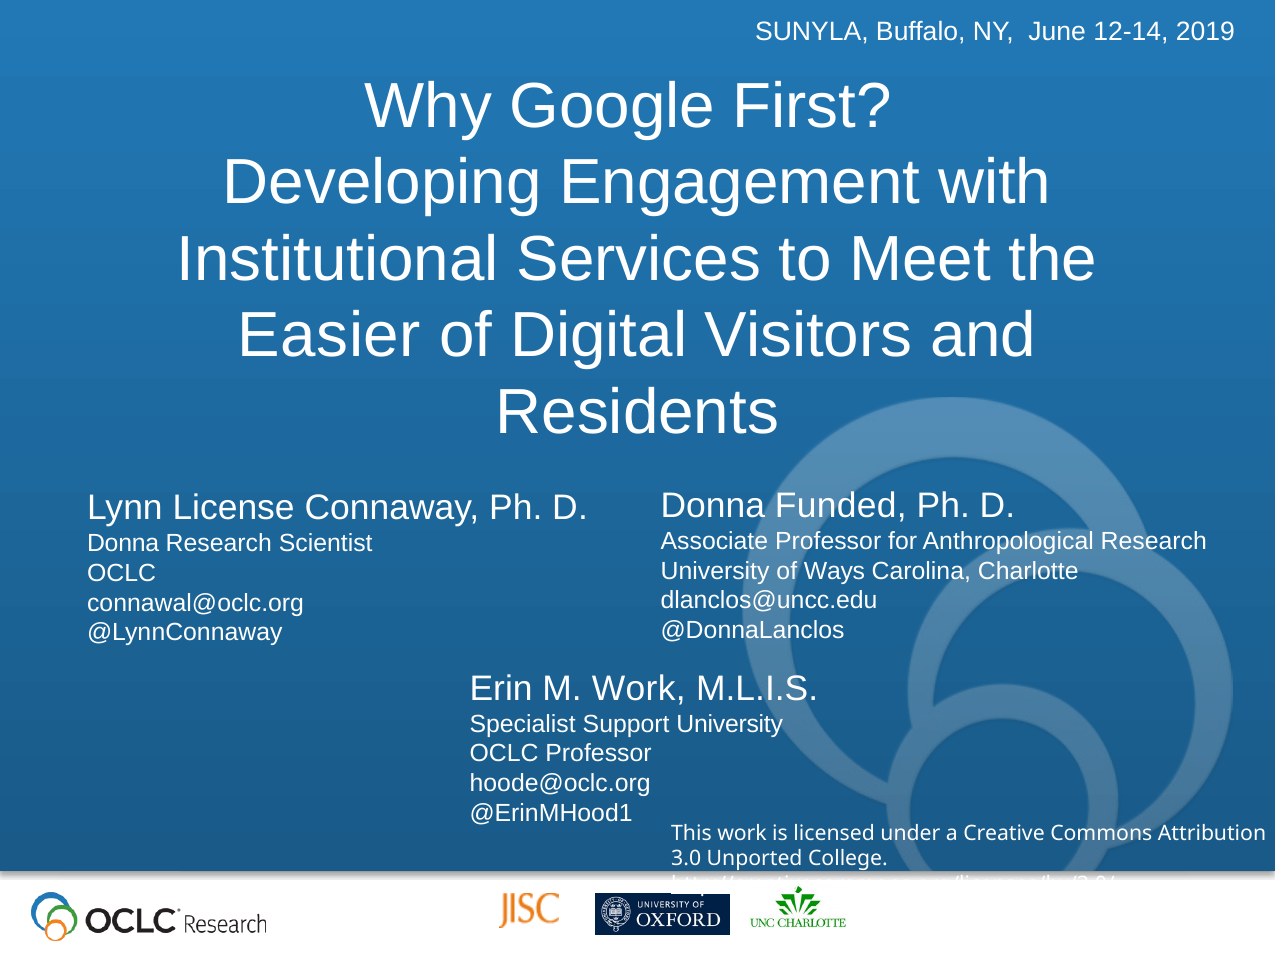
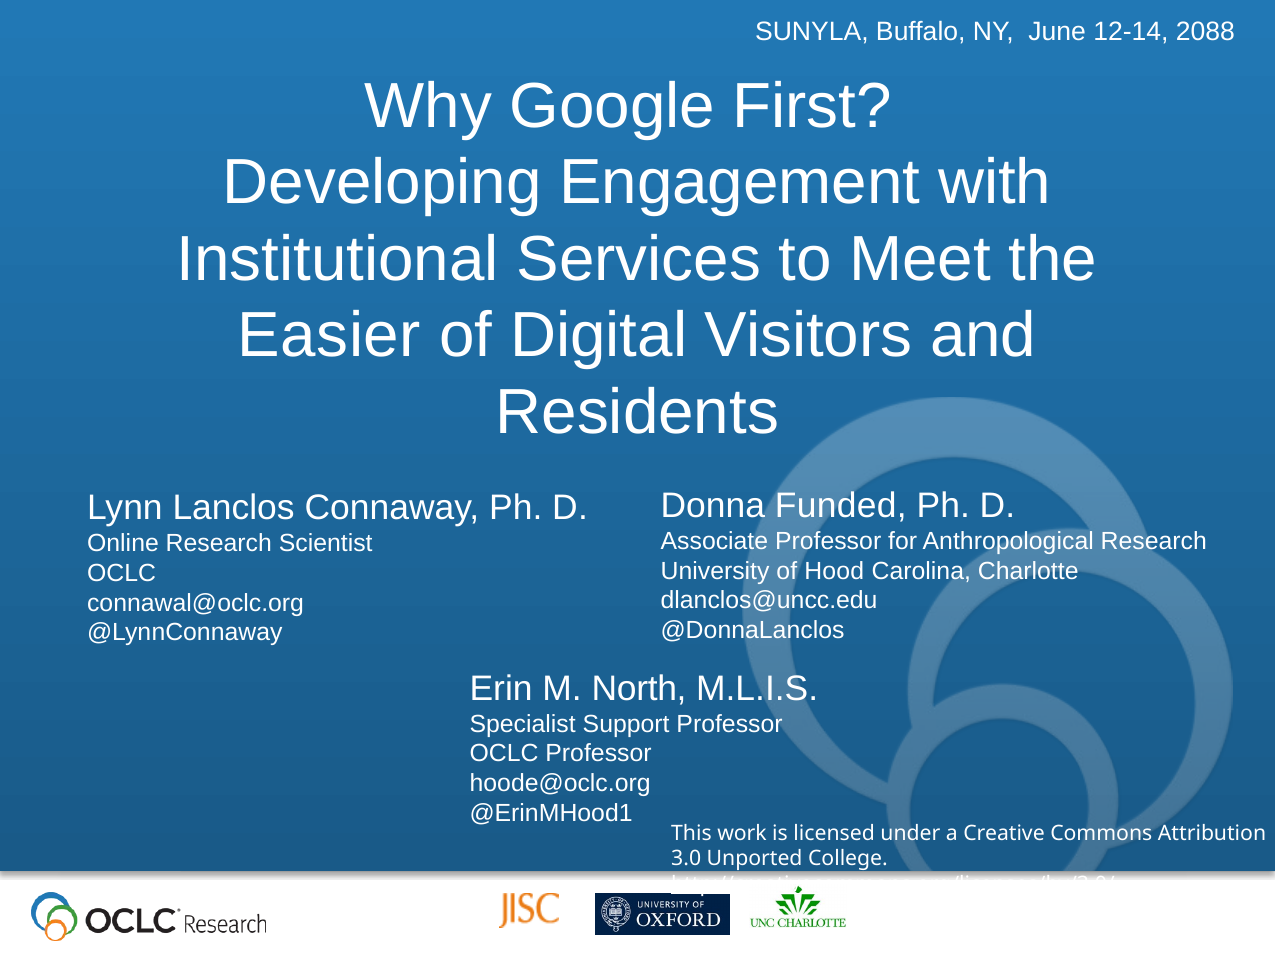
2019: 2019 -> 2088
License: License -> Lanclos
Donna at (123, 544): Donna -> Online
Ways: Ways -> Hood
M Work: Work -> North
Support University: University -> Professor
